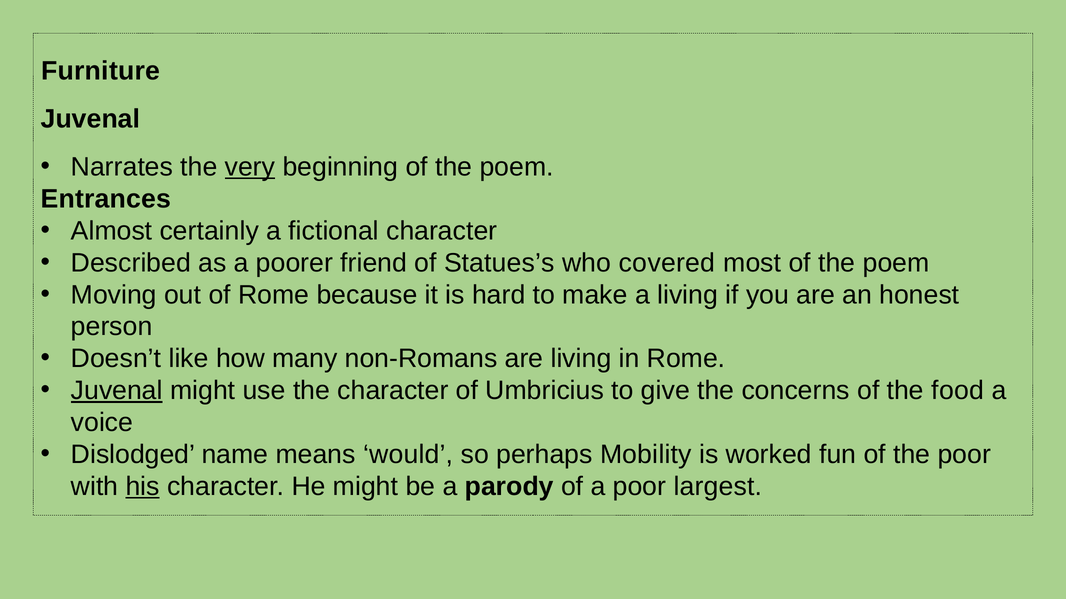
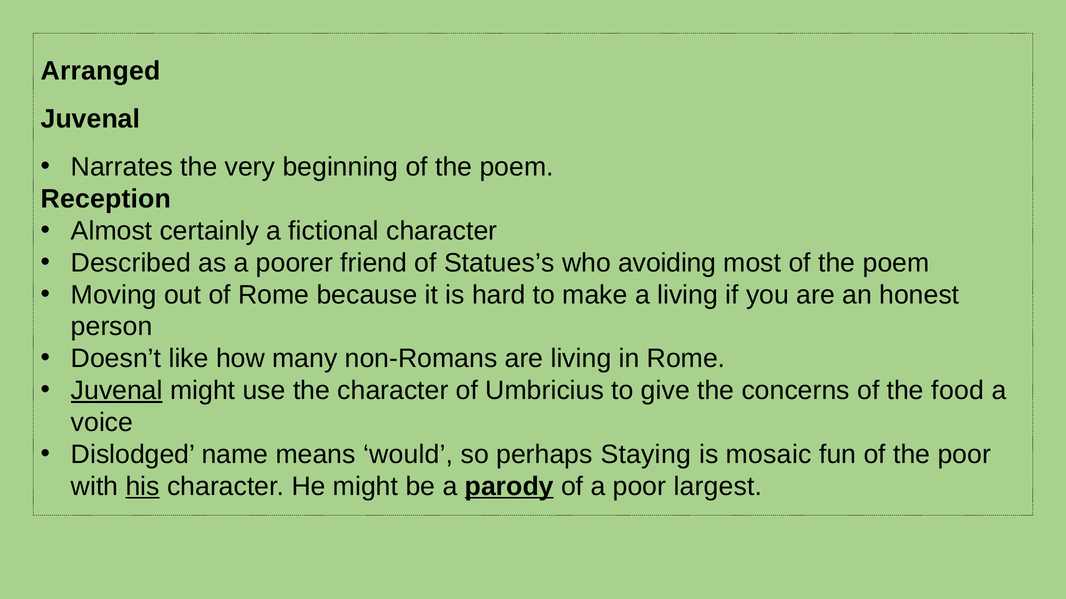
Furniture: Furniture -> Arranged
very underline: present -> none
Entrances: Entrances -> Reception
covered: covered -> avoiding
Mobility: Mobility -> Staying
worked: worked -> mosaic
parody underline: none -> present
